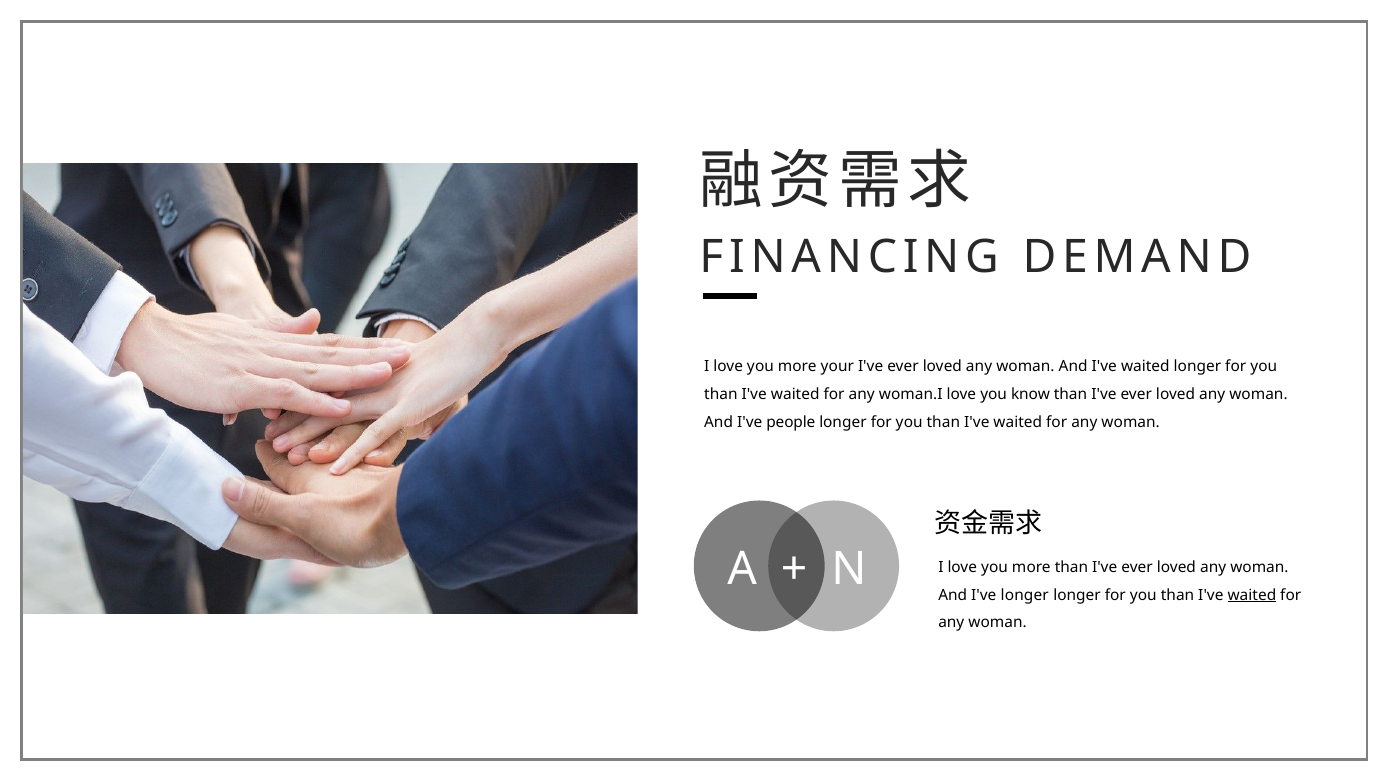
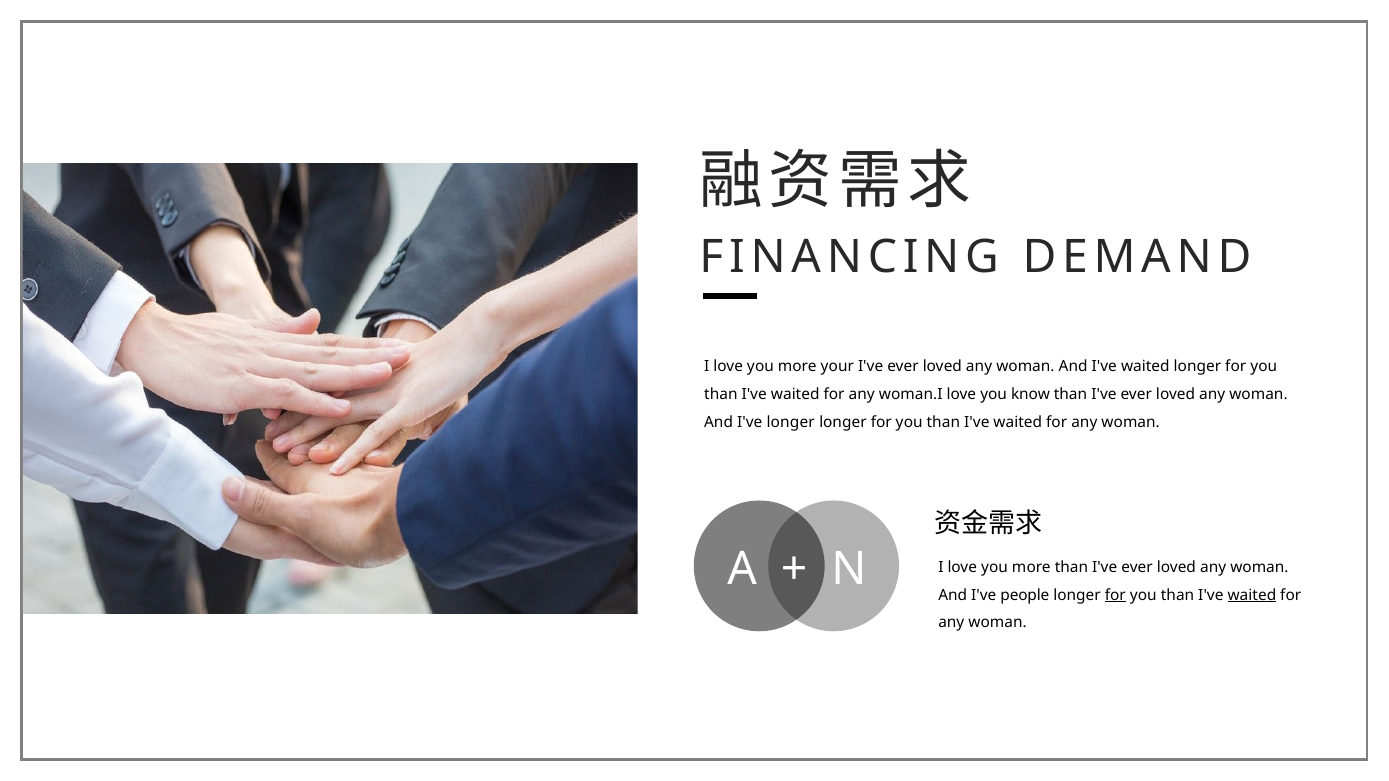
I've people: people -> longer
I've longer: longer -> people
for at (1115, 595) underline: none -> present
